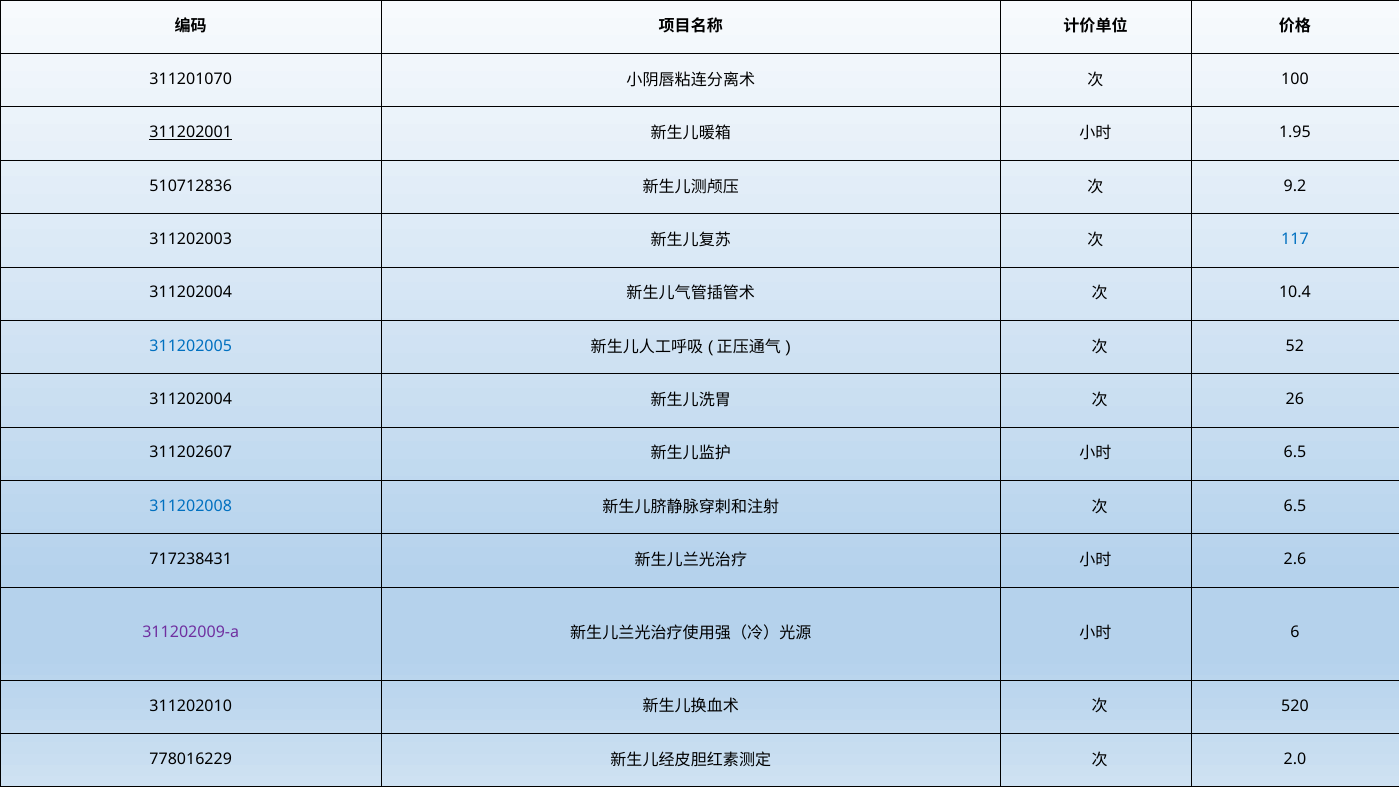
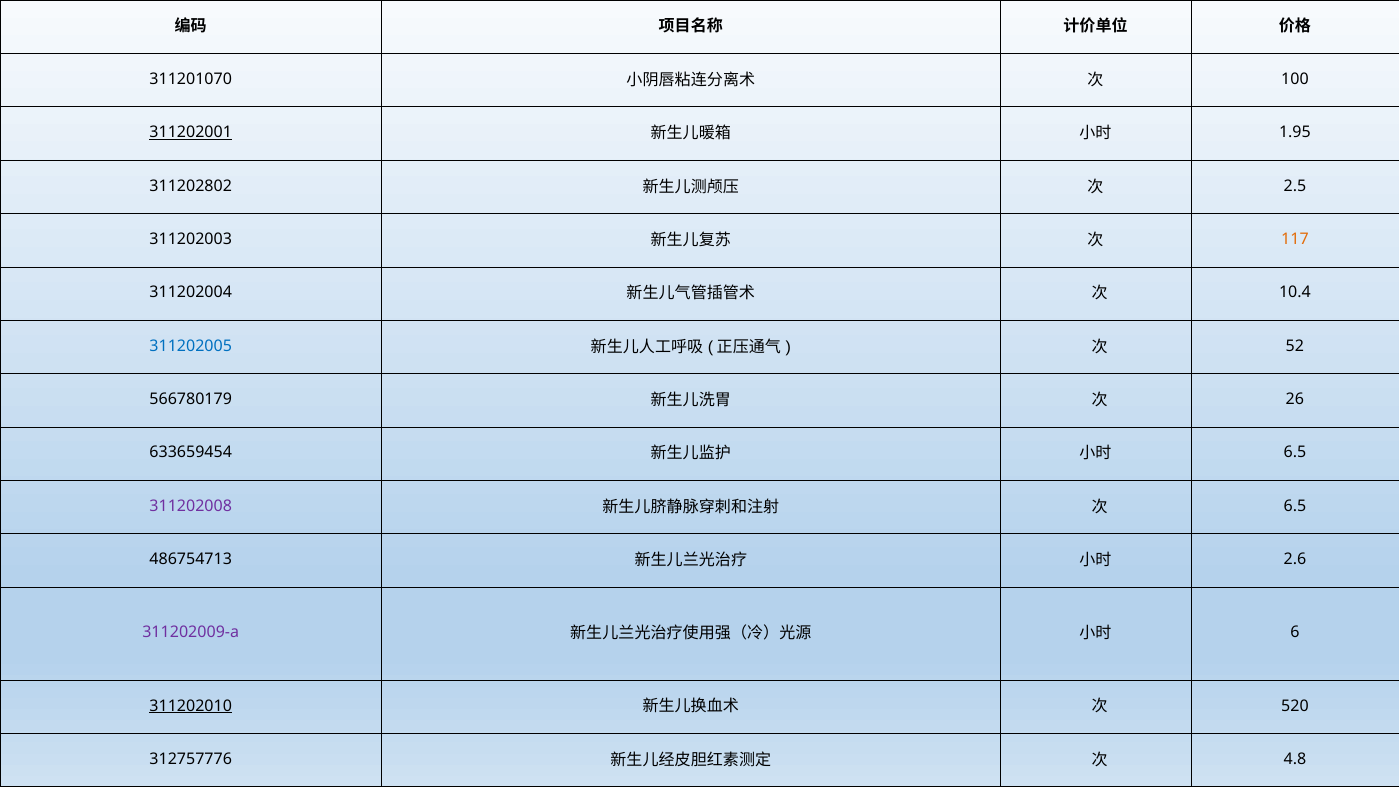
510712836: 510712836 -> 311202802
9.2: 9.2 -> 2.5
117 colour: blue -> orange
311202004 at (191, 399): 311202004 -> 566780179
311202607: 311202607 -> 633659454
311202008 colour: blue -> purple
717238431: 717238431 -> 486754713
311202010 underline: none -> present
778016229: 778016229 -> 312757776
2.0: 2.0 -> 4.8
